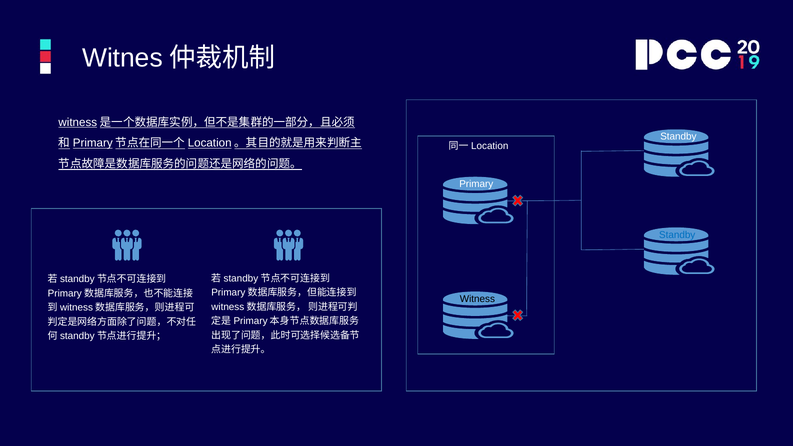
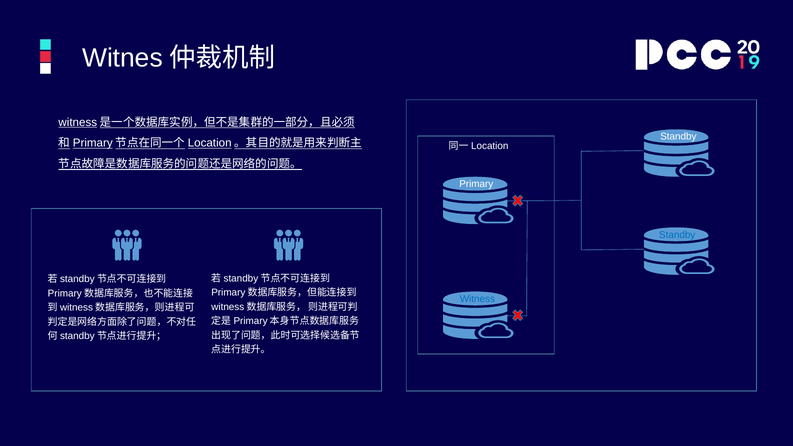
Witness colour: black -> blue
